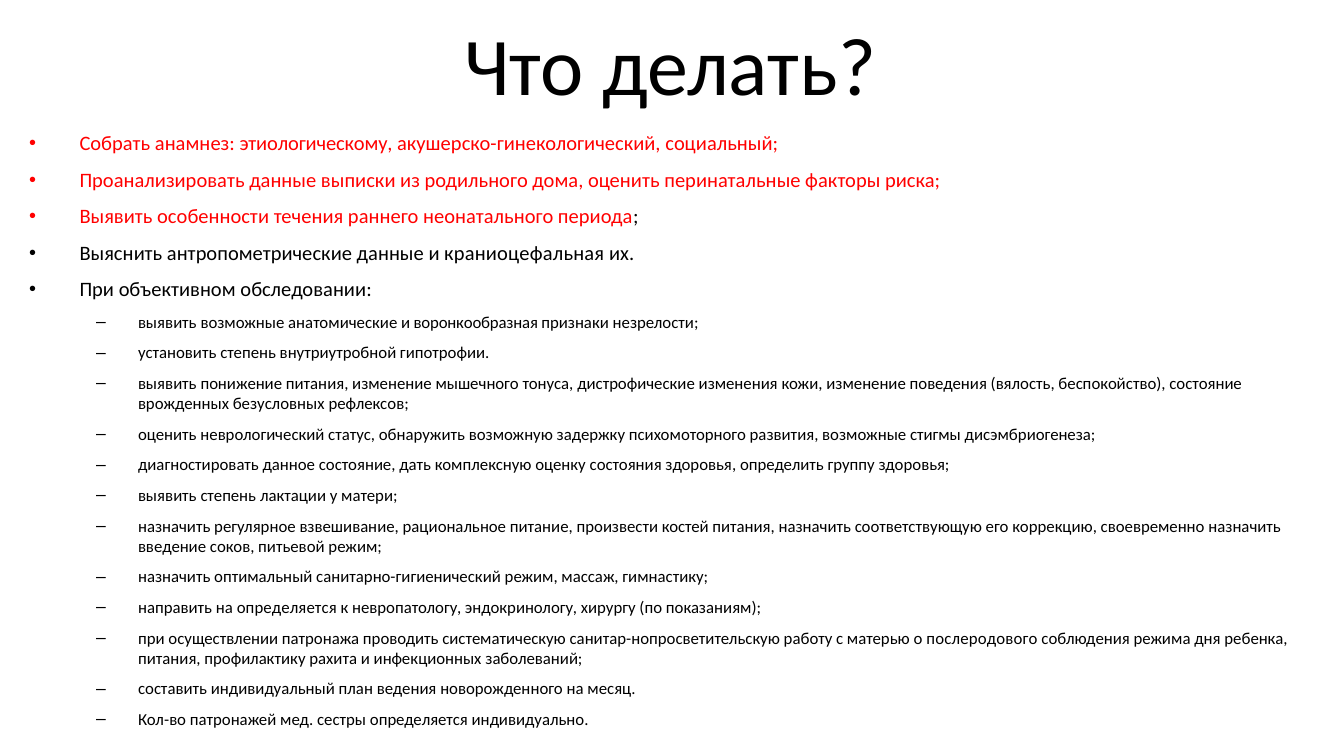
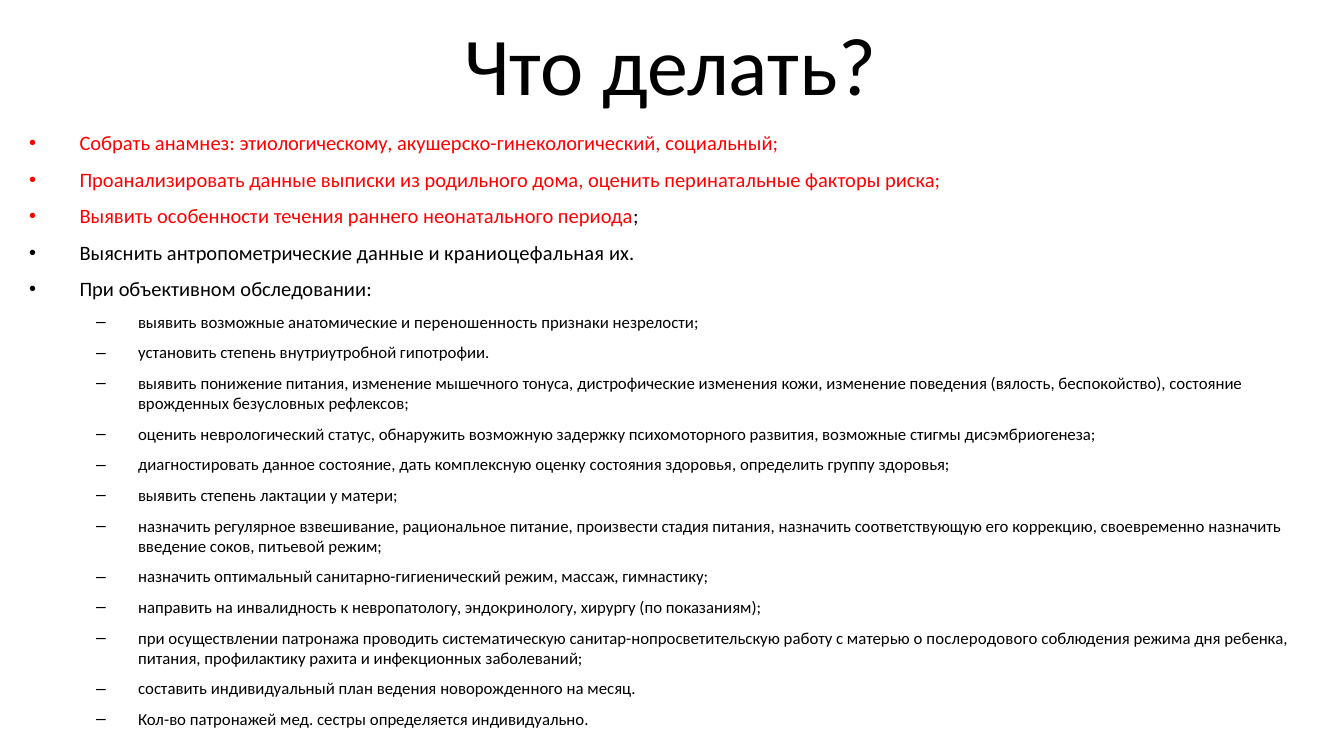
воронкообразная: воронкообразная -> переношенность
костей: костей -> стадия
на определяется: определяется -> инвалидность
